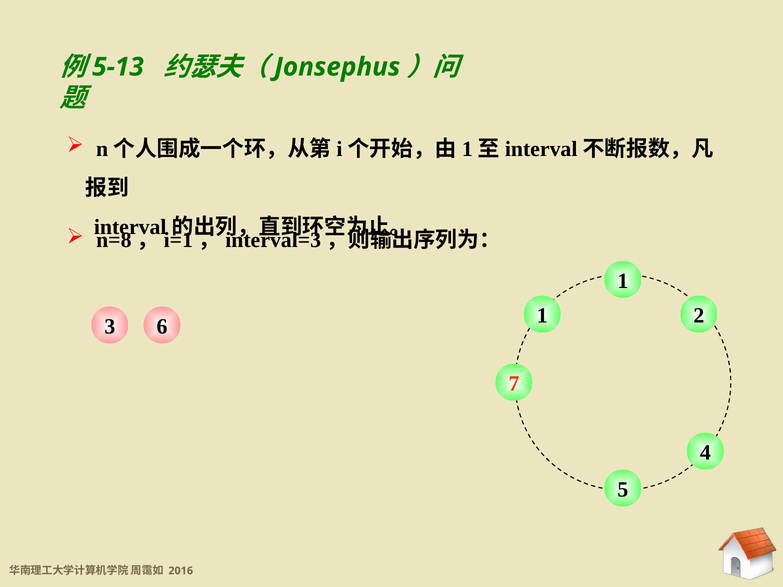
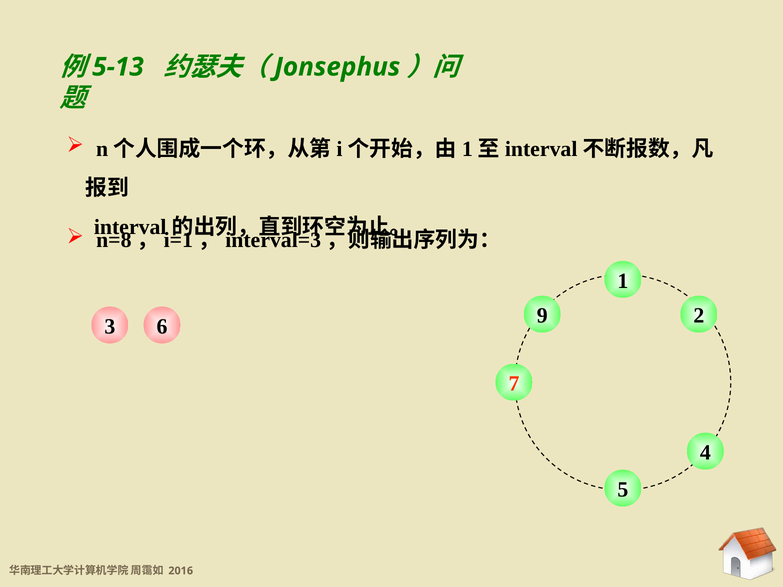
6 1: 1 -> 9
